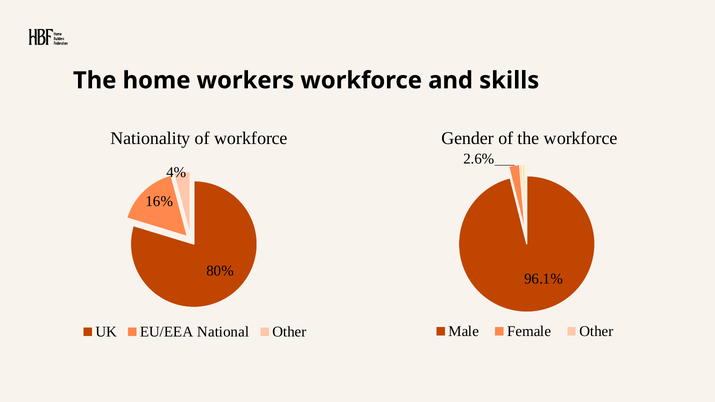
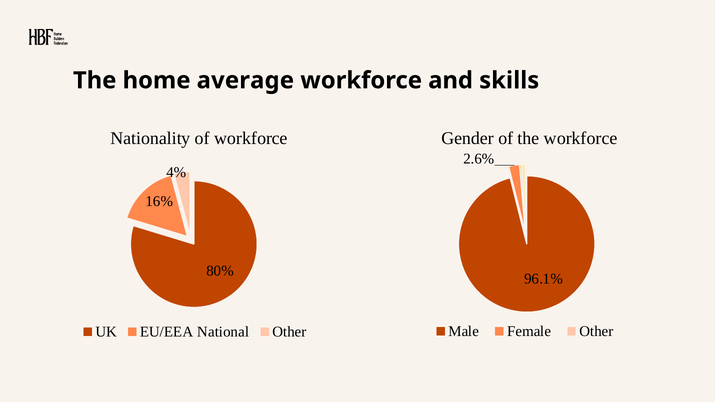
workers: workers -> average
